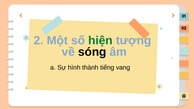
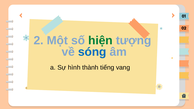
sóng colour: black -> blue
